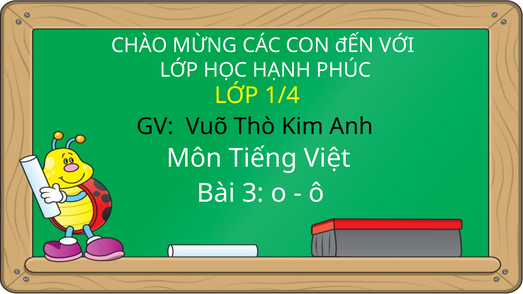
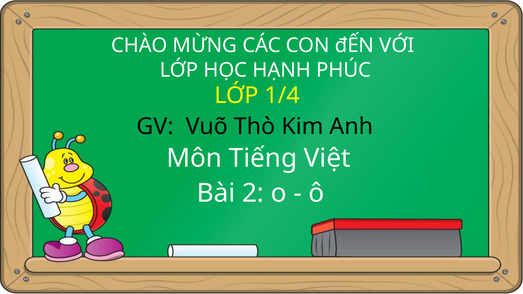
3: 3 -> 2
